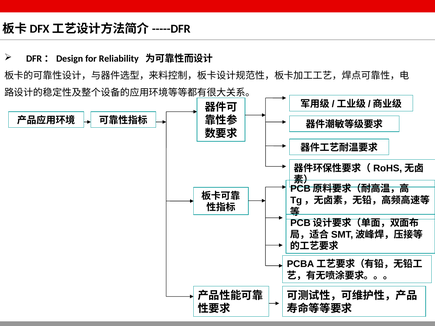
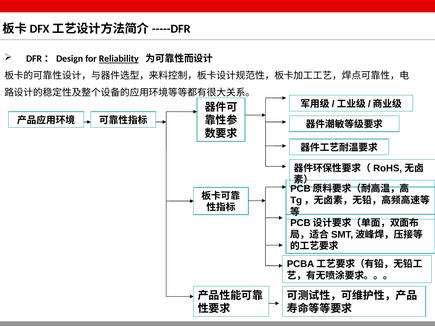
Reliability underline: none -> present
